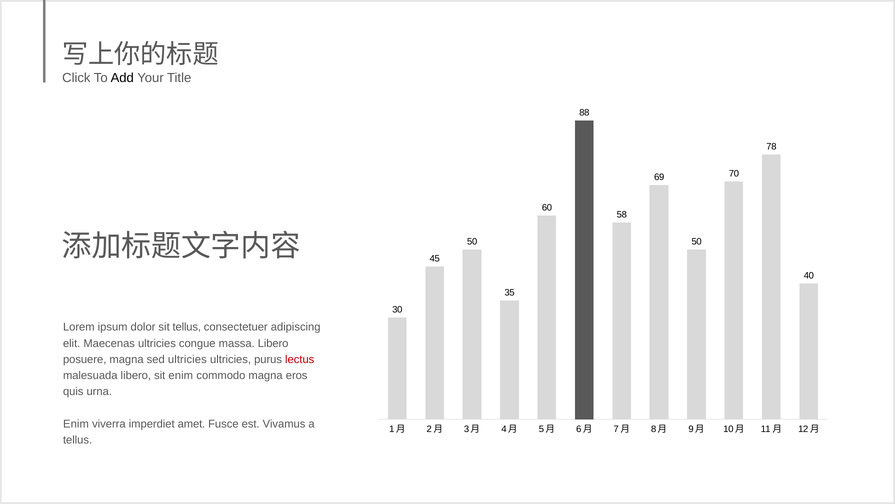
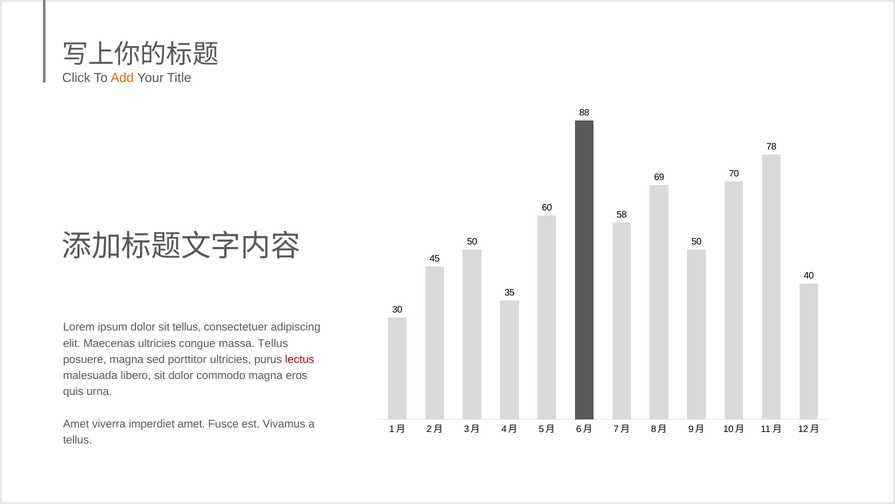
Add colour: black -> orange
massa Libero: Libero -> Tellus
sed ultricies: ultricies -> porttitor
sit enim: enim -> dolor
Enim at (76, 423): Enim -> Amet
